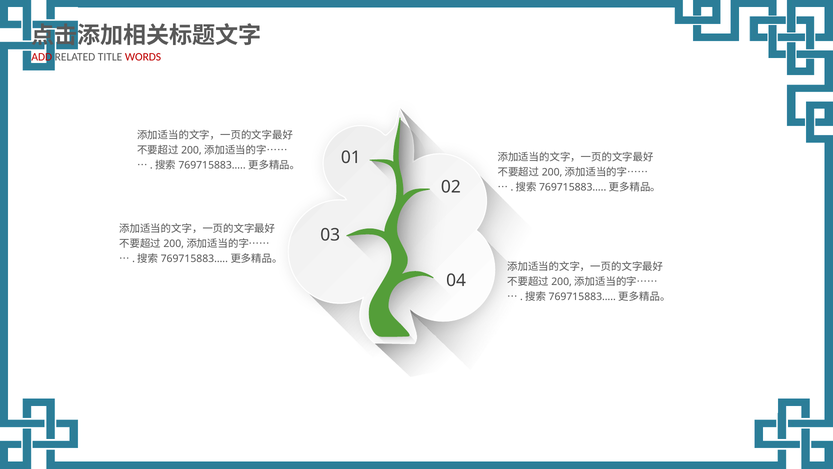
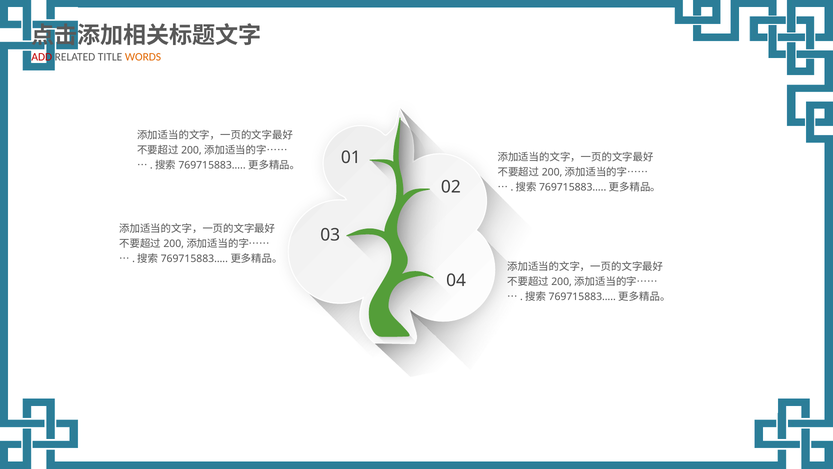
WORDS colour: red -> orange
